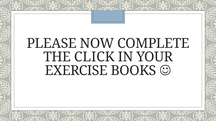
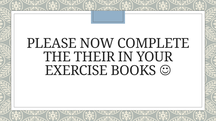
CLICK: CLICK -> THEIR
